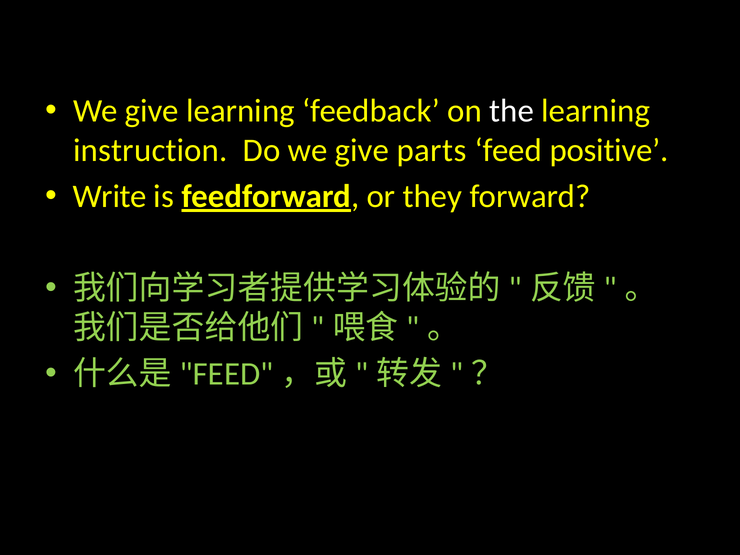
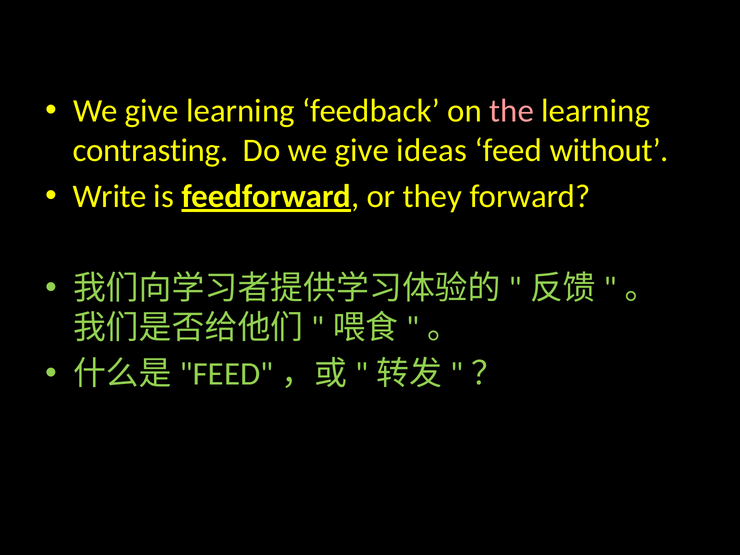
the colour: white -> pink
instruction: instruction -> contrasting
parts: parts -> ideas
positive: positive -> without
